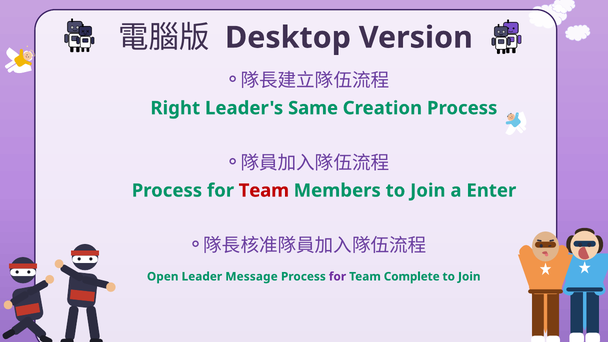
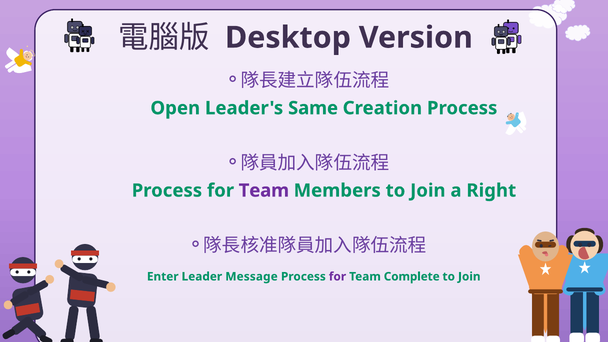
Right: Right -> Open
Team at (264, 191) colour: red -> purple
Enter: Enter -> Right
Open: Open -> Enter
